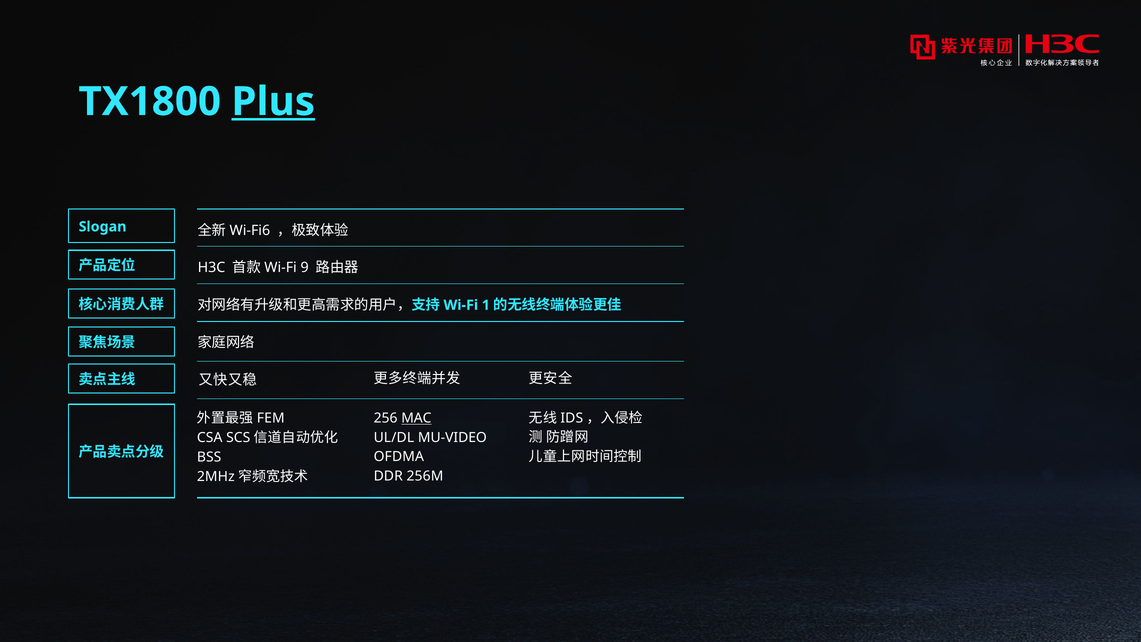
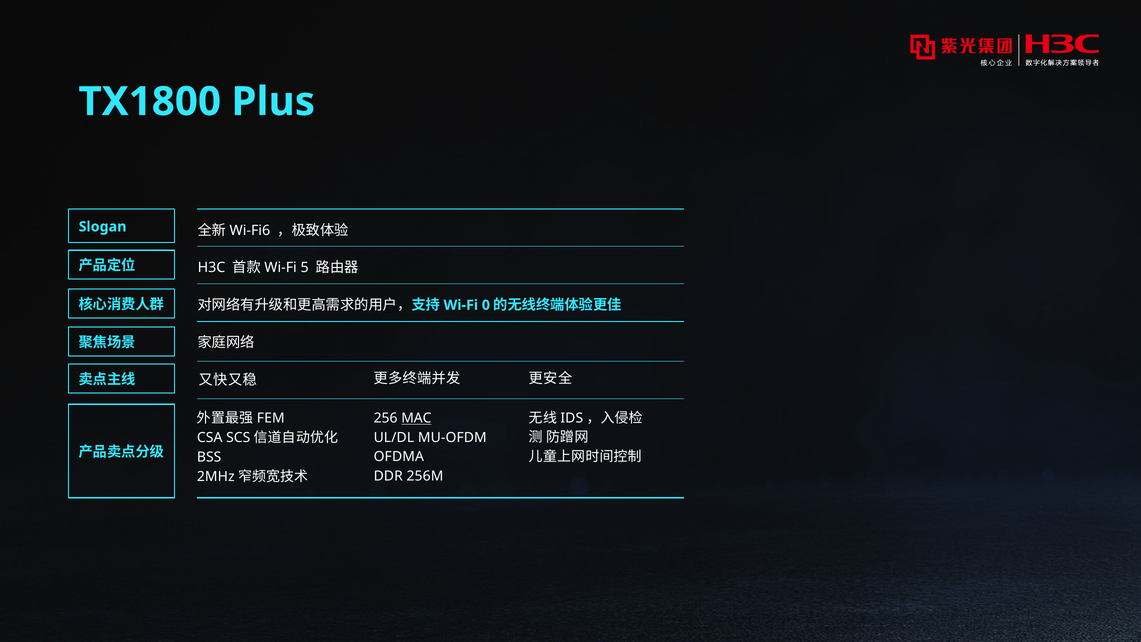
Plus underline: present -> none
9: 9 -> 5
1: 1 -> 0
MU-VIDEO: MU-VIDEO -> MU-OFDM
